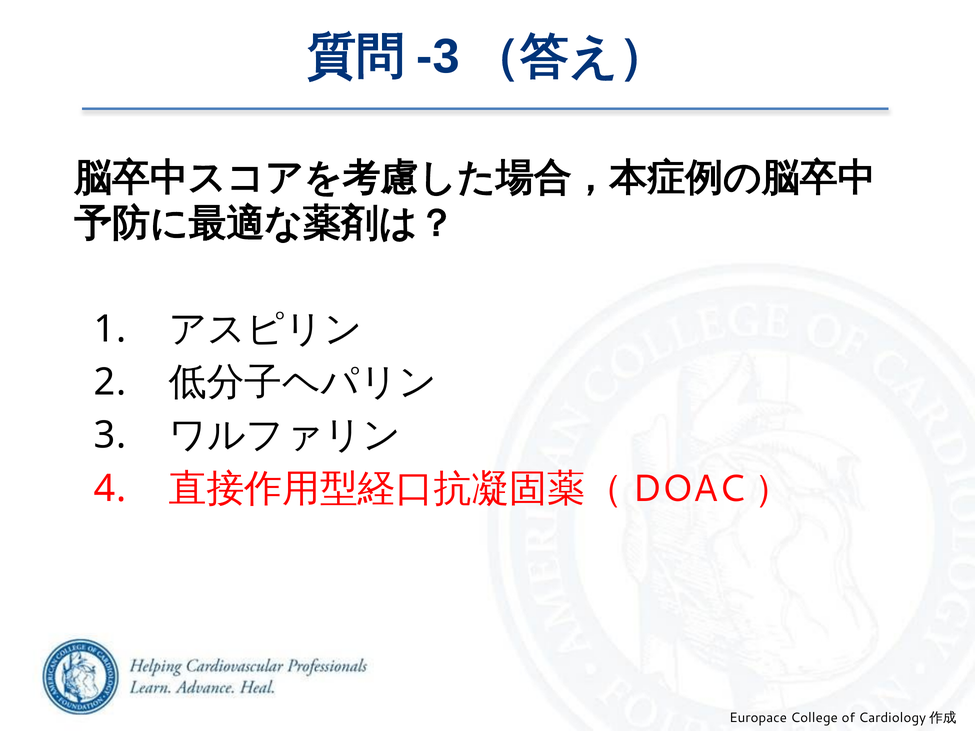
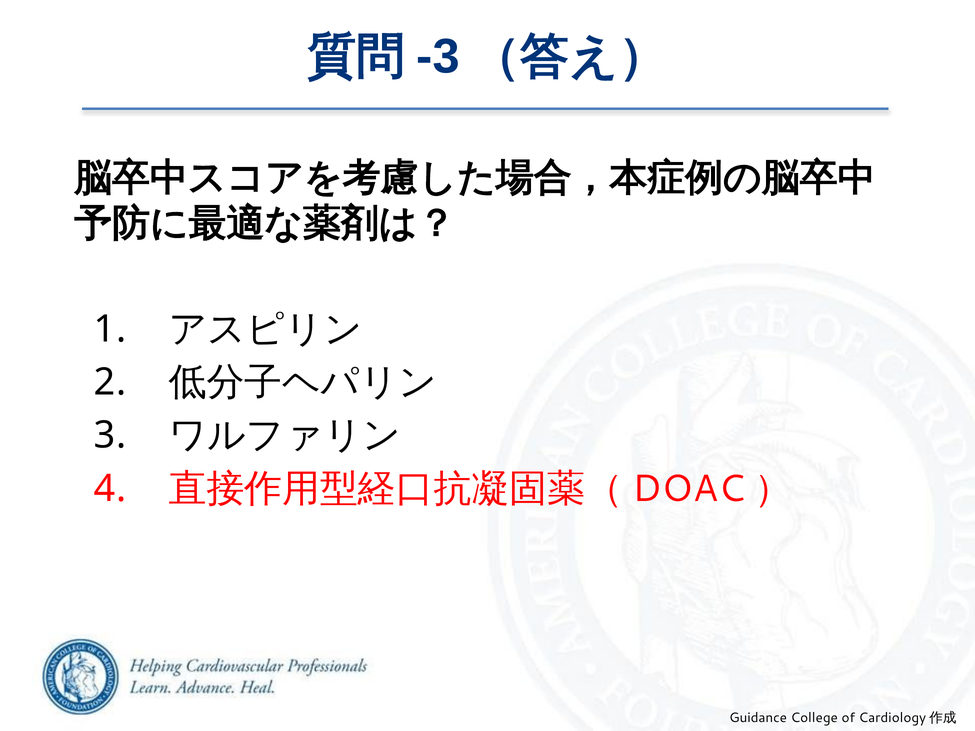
Europace: Europace -> Guidance
